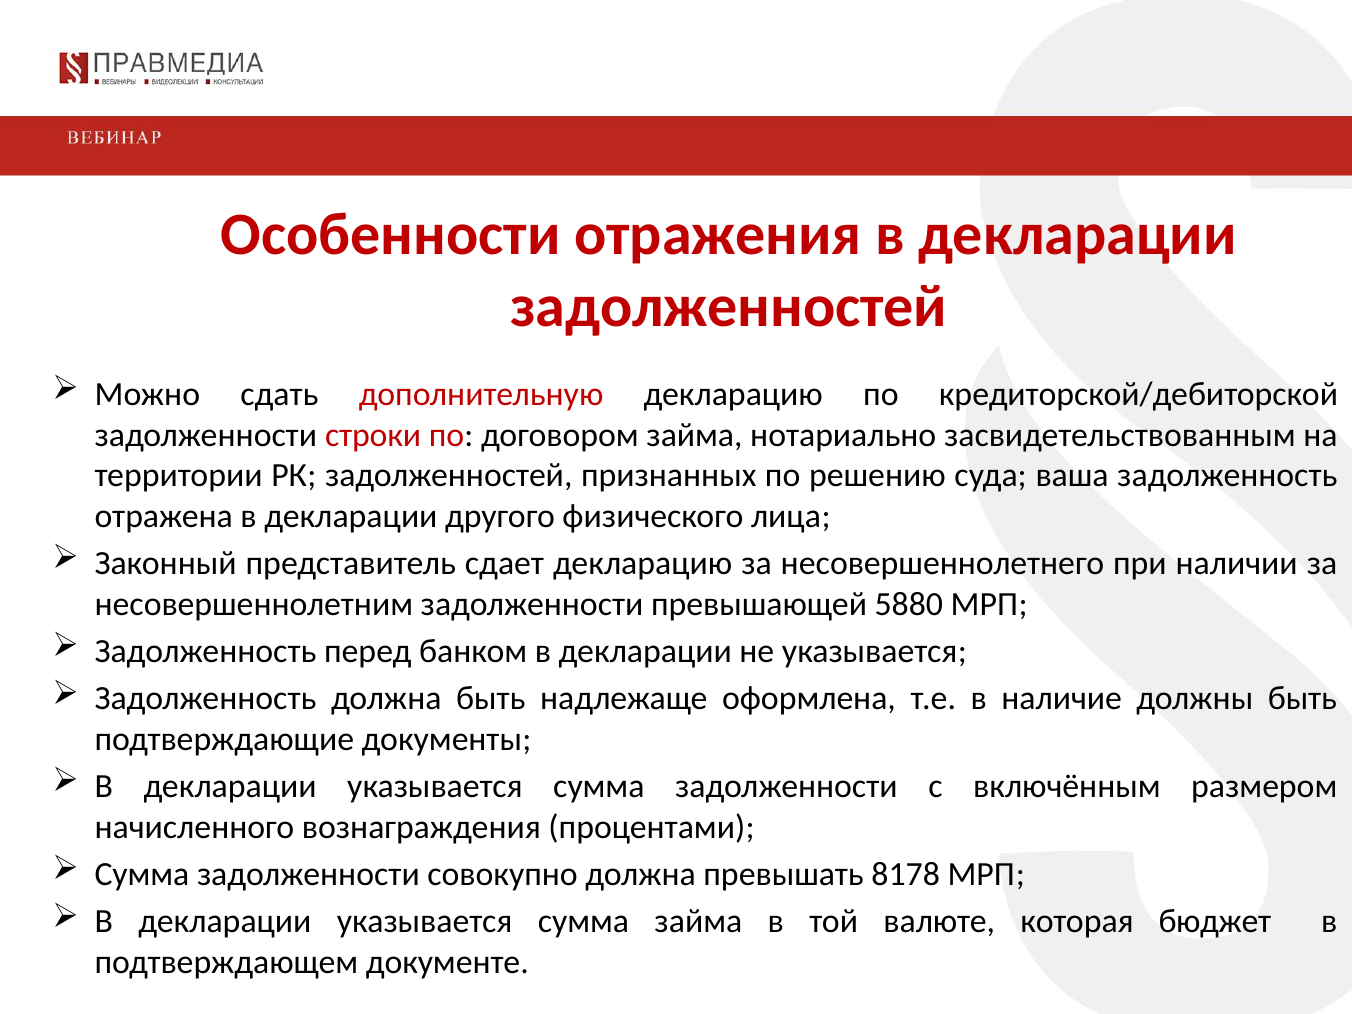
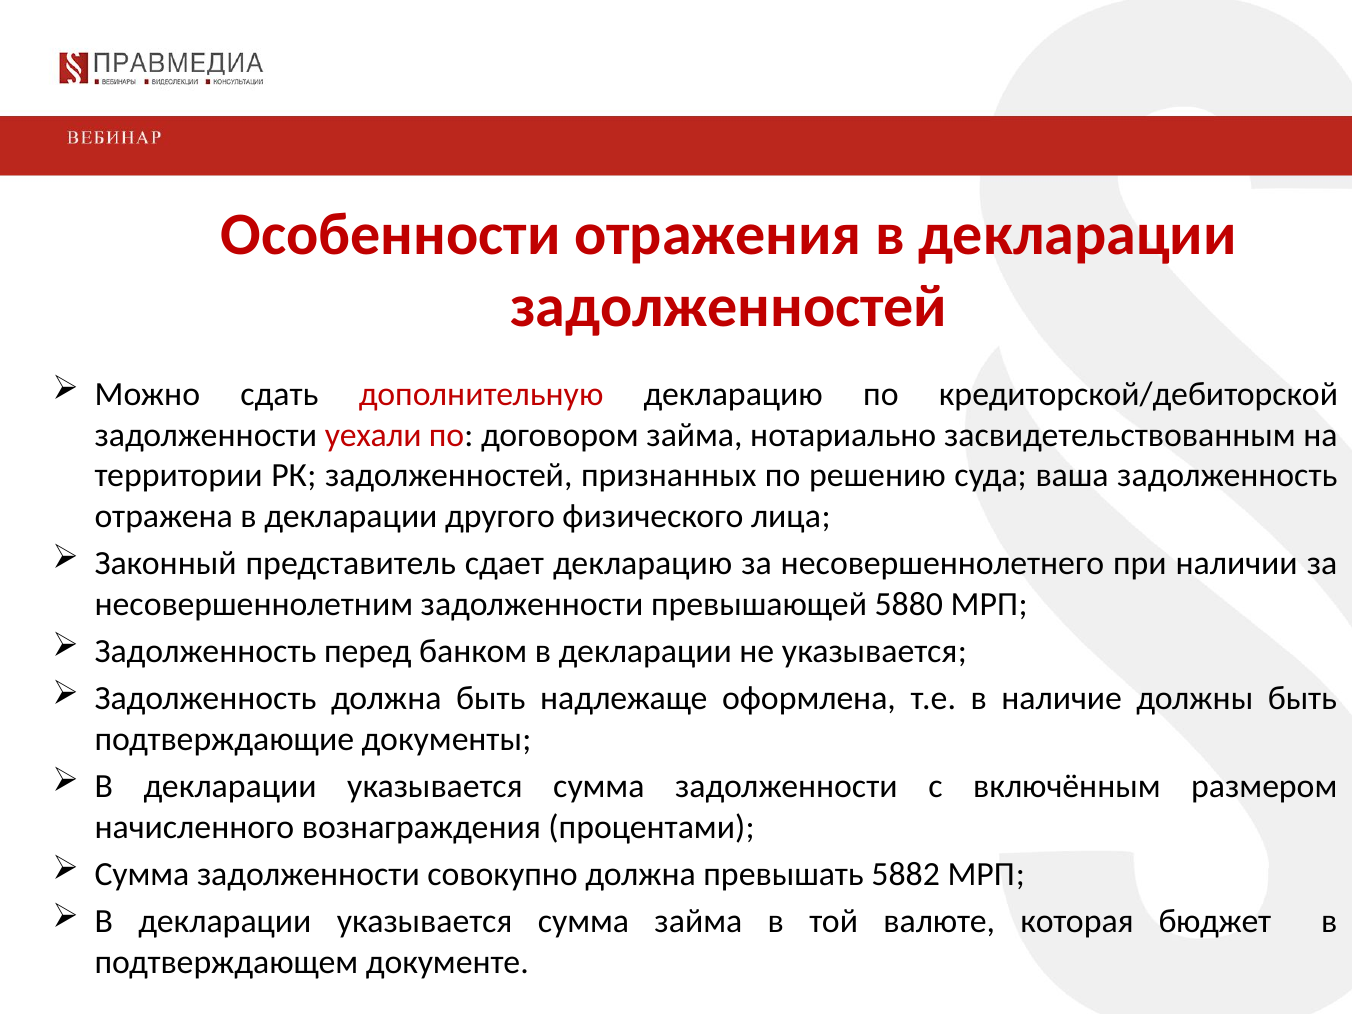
строки: строки -> уехали
8178: 8178 -> 5882
